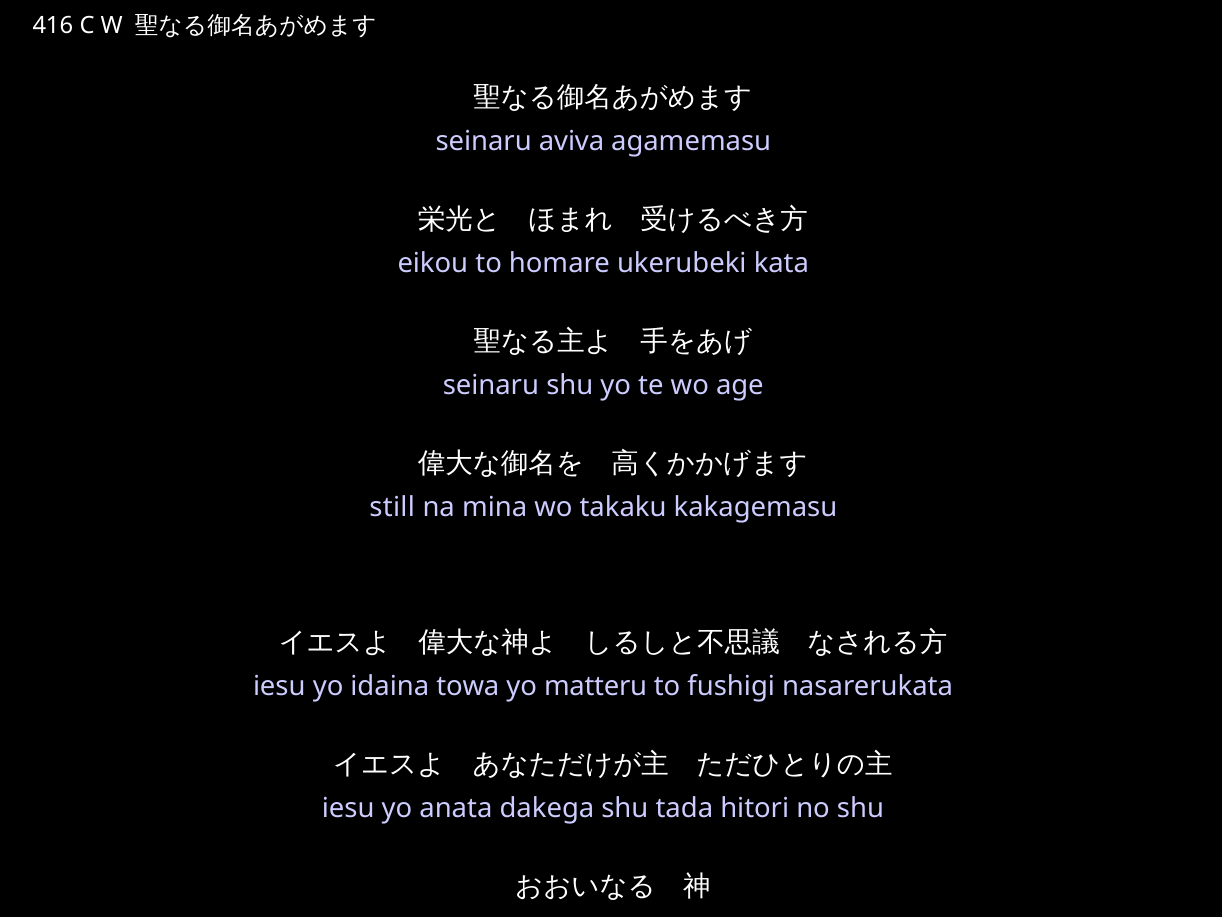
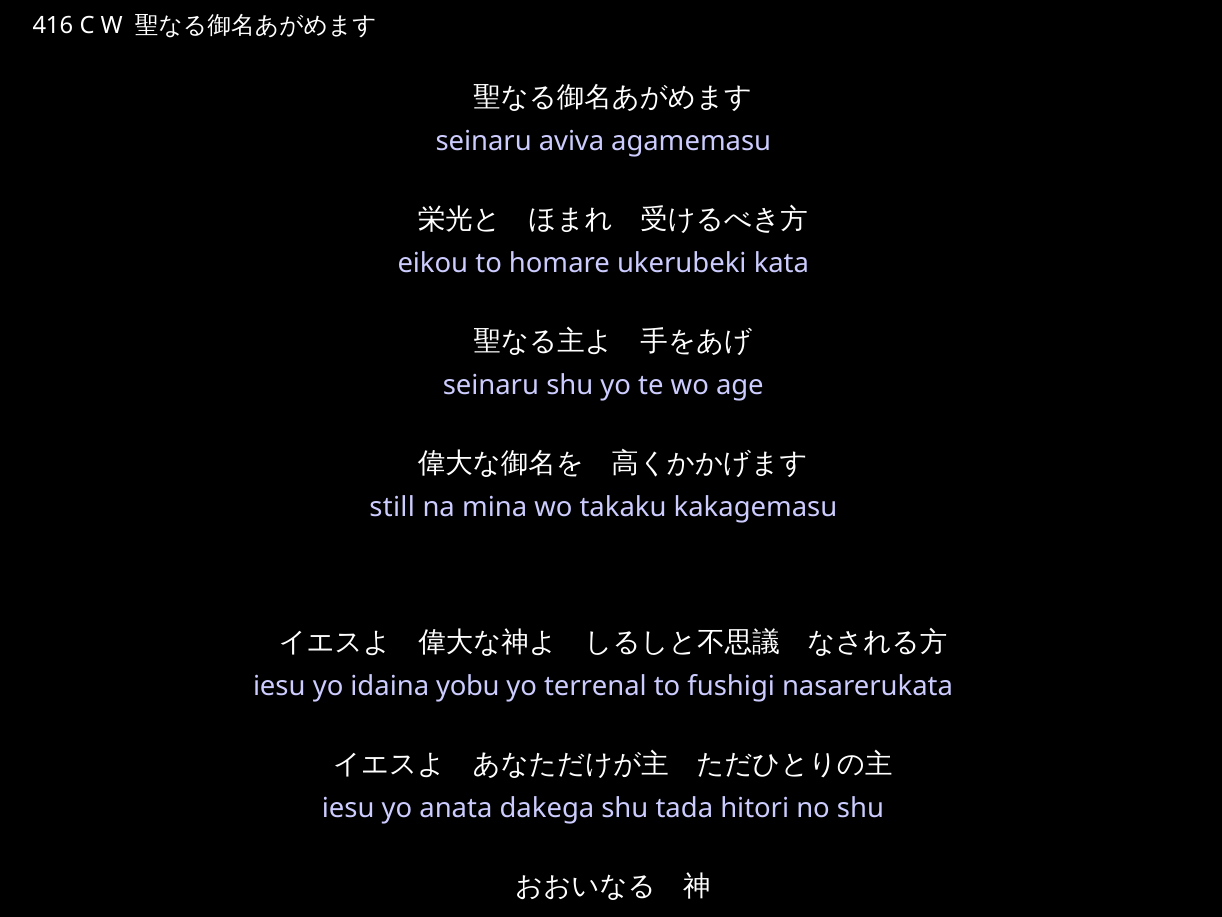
towa: towa -> yobu
matteru: matteru -> terrenal
